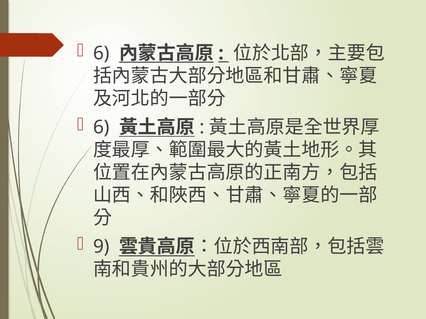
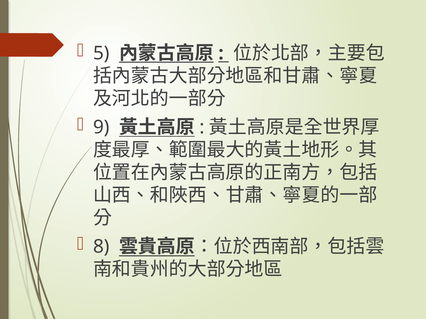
6 at (101, 53): 6 -> 5
6 at (101, 127): 6 -> 9
9: 9 -> 8
